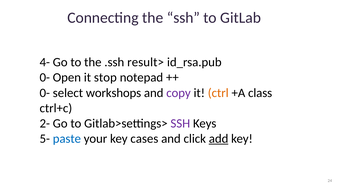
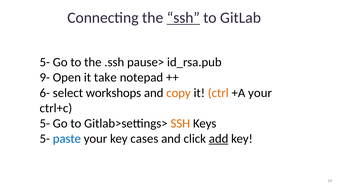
ssh at (183, 18) underline: none -> present
4- at (45, 62): 4- -> 5-
result>: result> -> pause>
0- at (45, 78): 0- -> 9-
stop: stop -> take
0- at (45, 93): 0- -> 6-
copy colour: purple -> orange
+A class: class -> your
2- at (45, 124): 2- -> 5-
SSH at (180, 124) colour: purple -> orange
